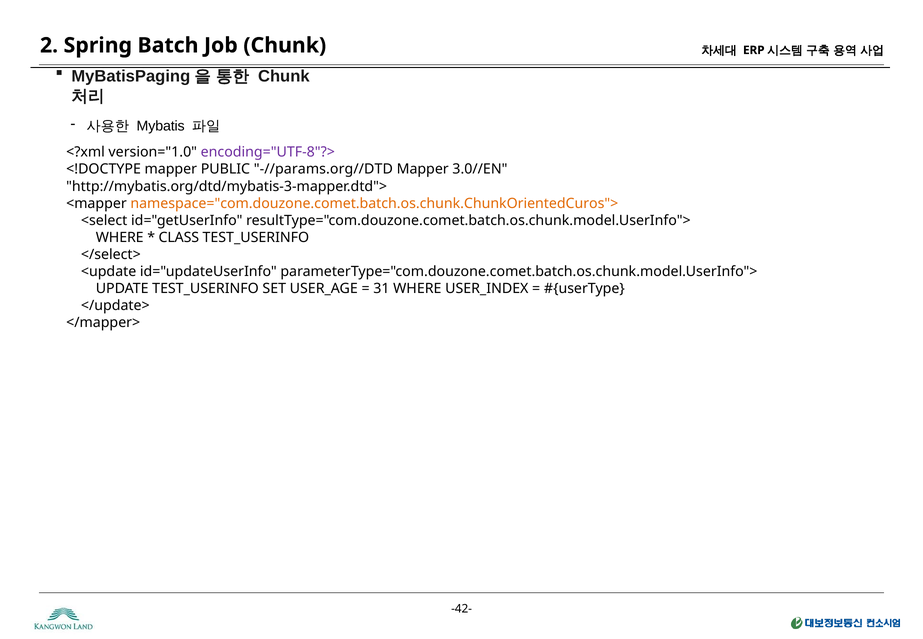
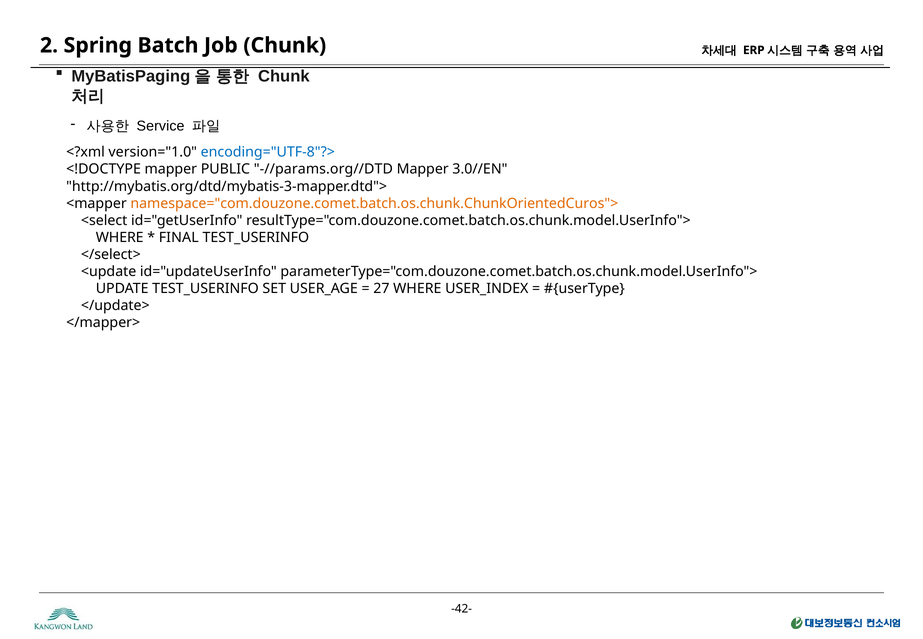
Mybatis: Mybatis -> Service
encoding="UTF-8"?> colour: purple -> blue
CLASS: CLASS -> FINAL
31: 31 -> 27
